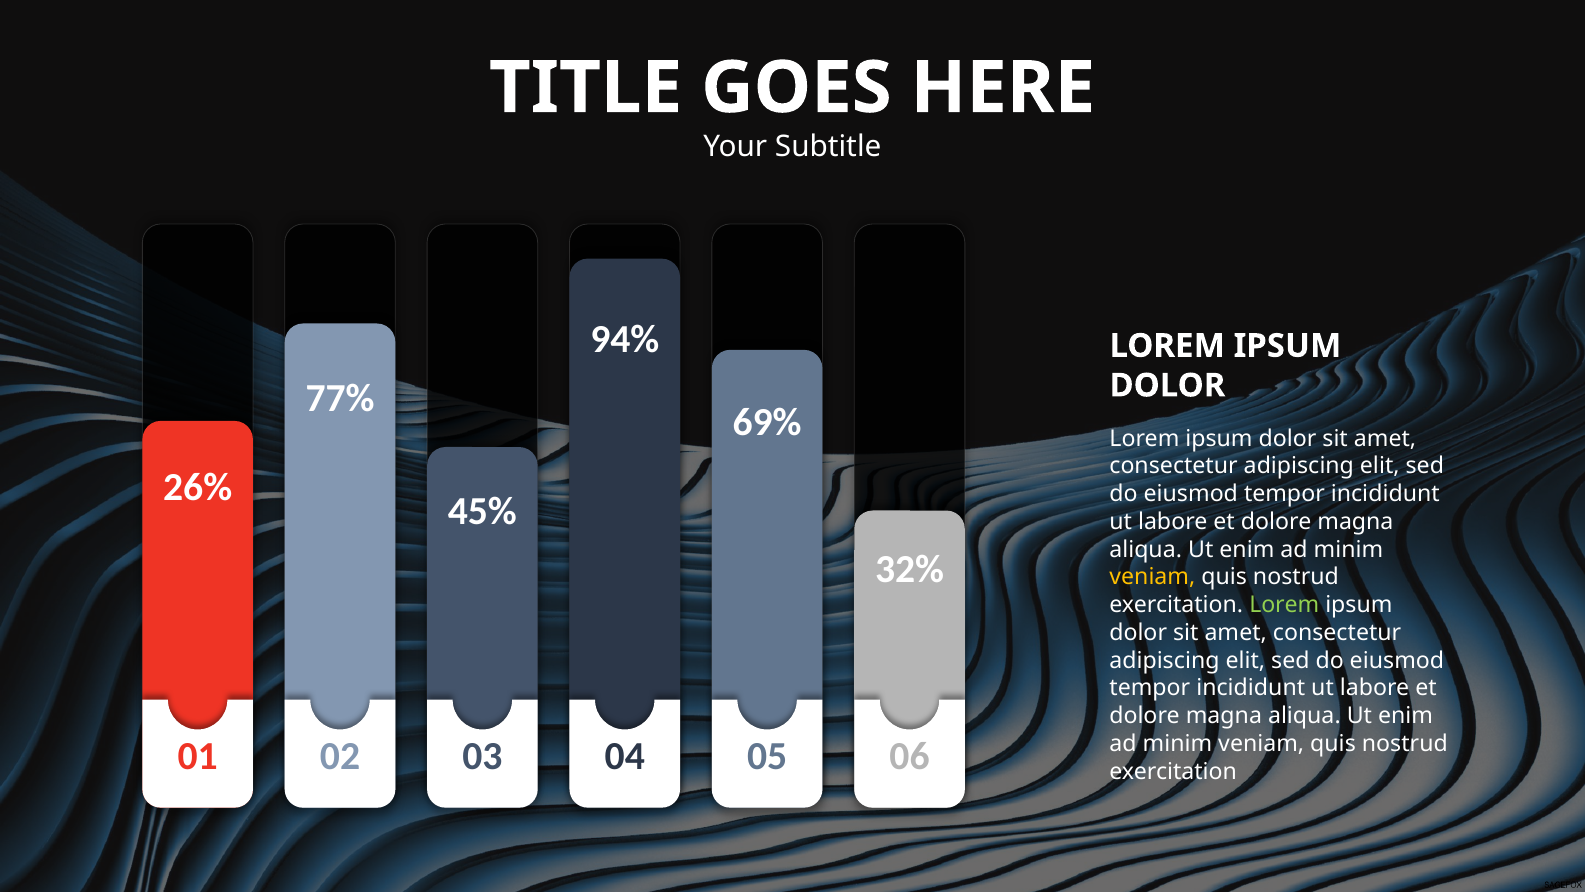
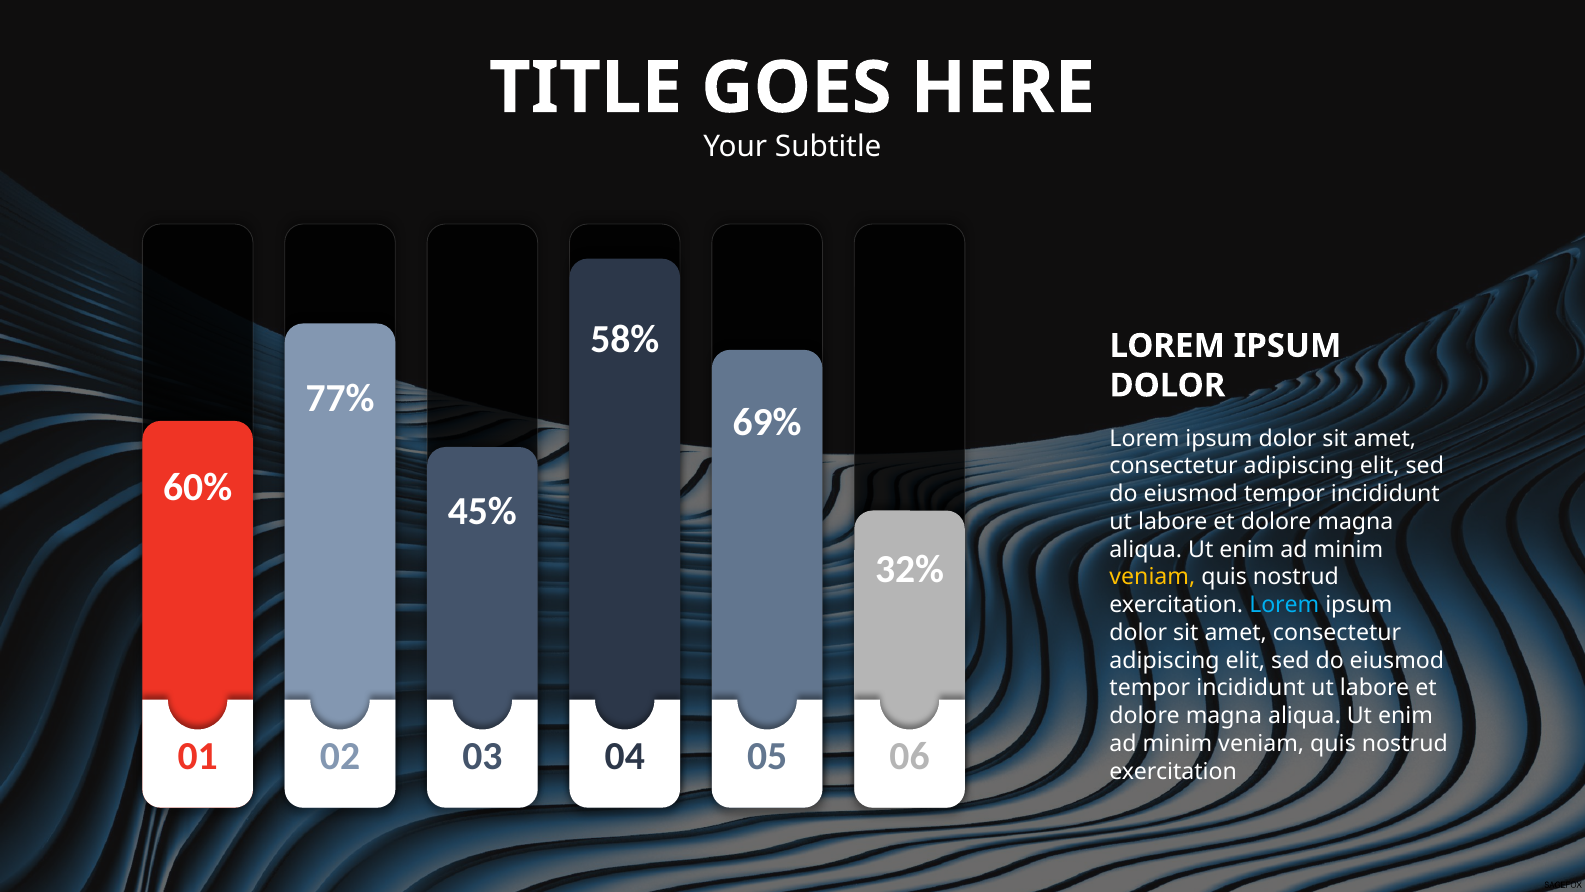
94%: 94% -> 58%
26%: 26% -> 60%
Lorem at (1284, 605) colour: light green -> light blue
